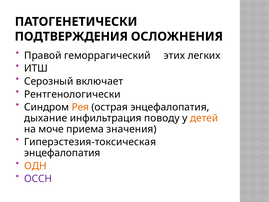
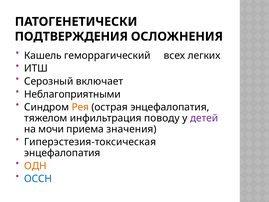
Правой: Правой -> Кашель
этих: этих -> всех
Рентгенологически: Рентгенологически -> Неблагоприятными
дыхание: дыхание -> тяжелом
детей colour: orange -> purple
моче: моче -> мочи
ОССН colour: purple -> blue
